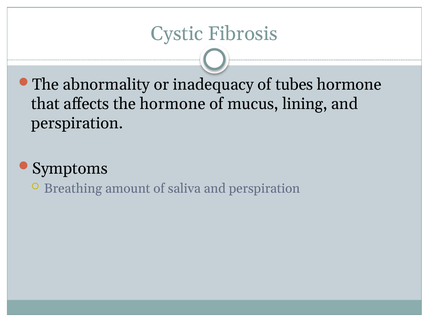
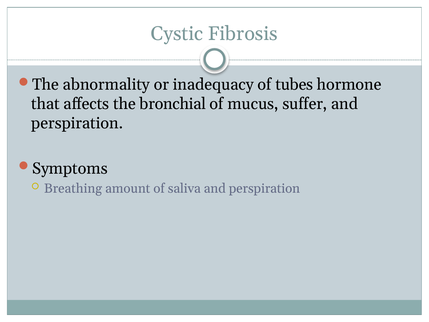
the hormone: hormone -> bronchial
lining: lining -> suffer
